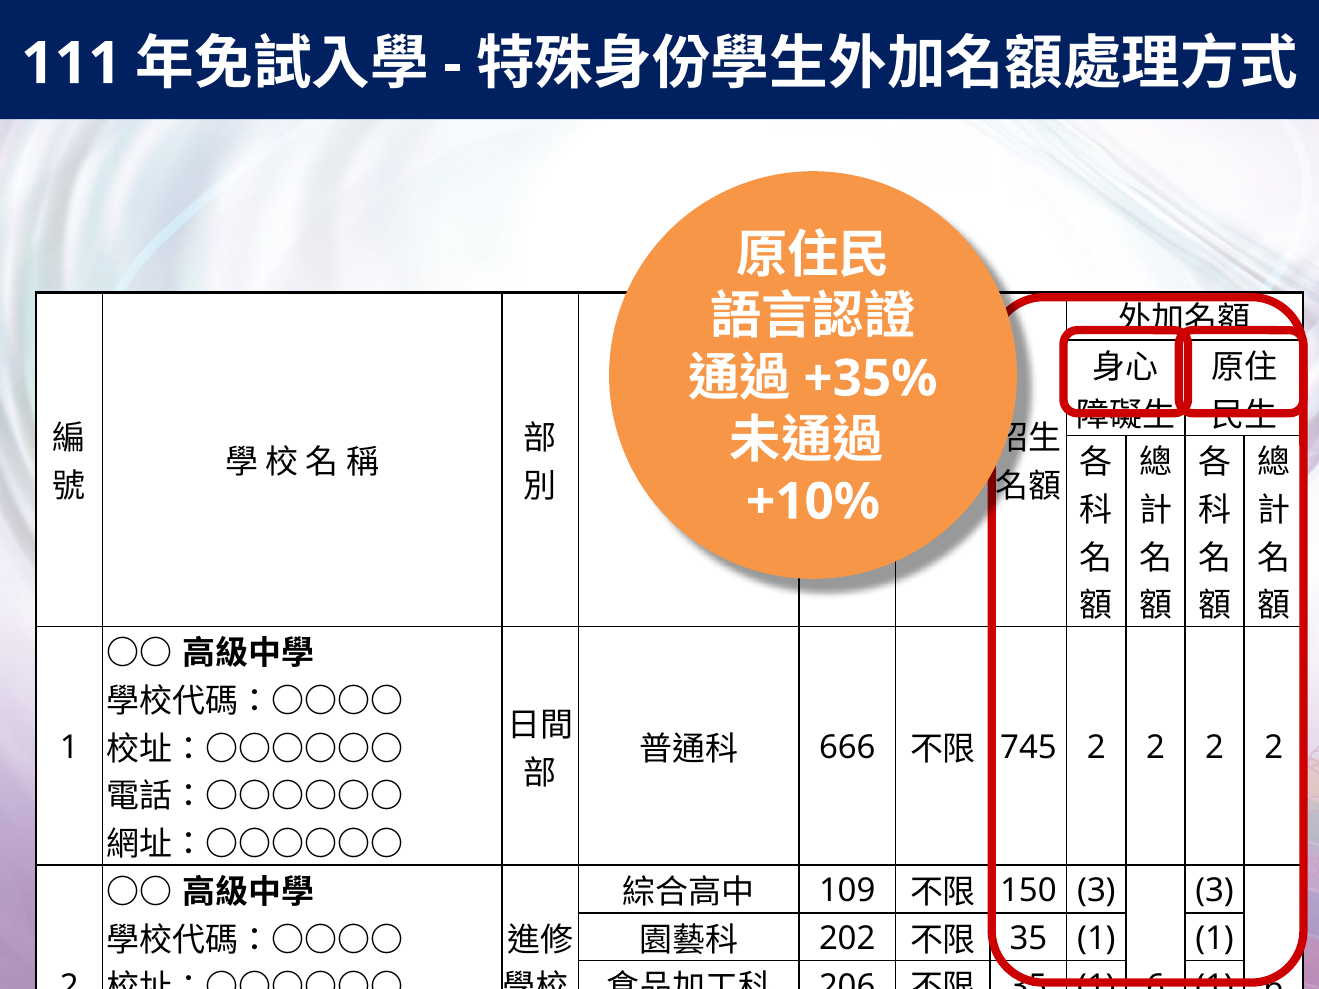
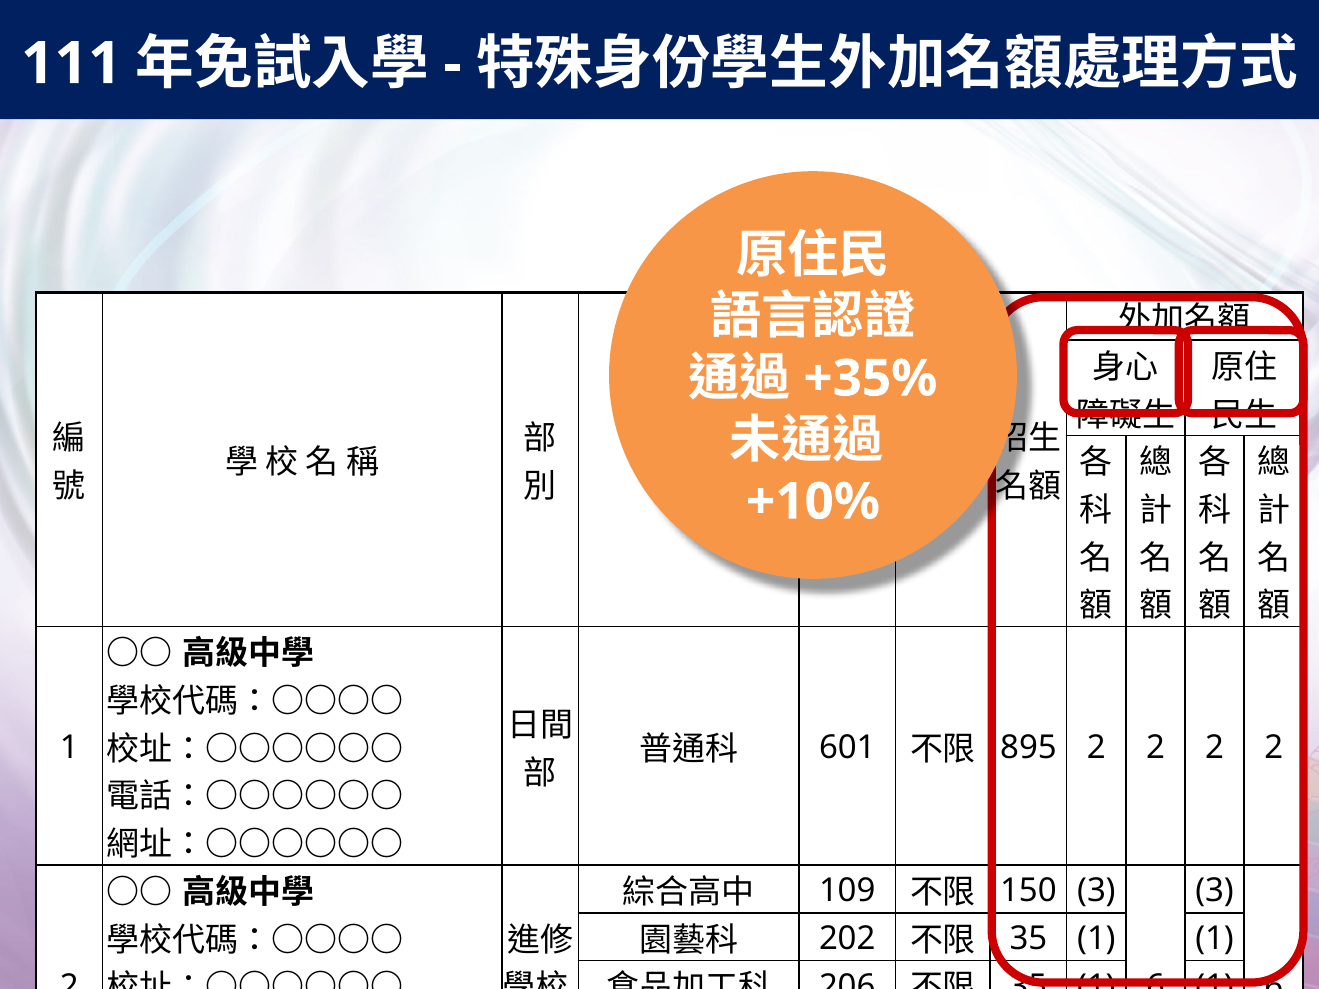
666: 666 -> 601
745: 745 -> 895
